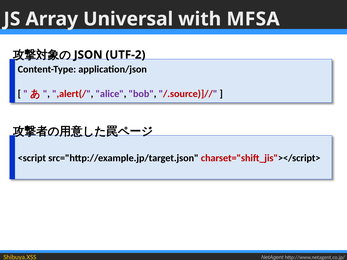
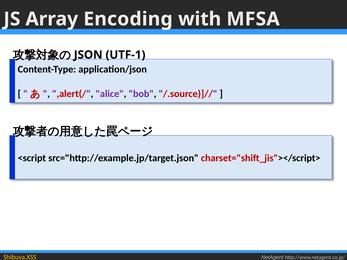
Universal: Universal -> Encoding
UTF-2: UTF-2 -> UTF-1
